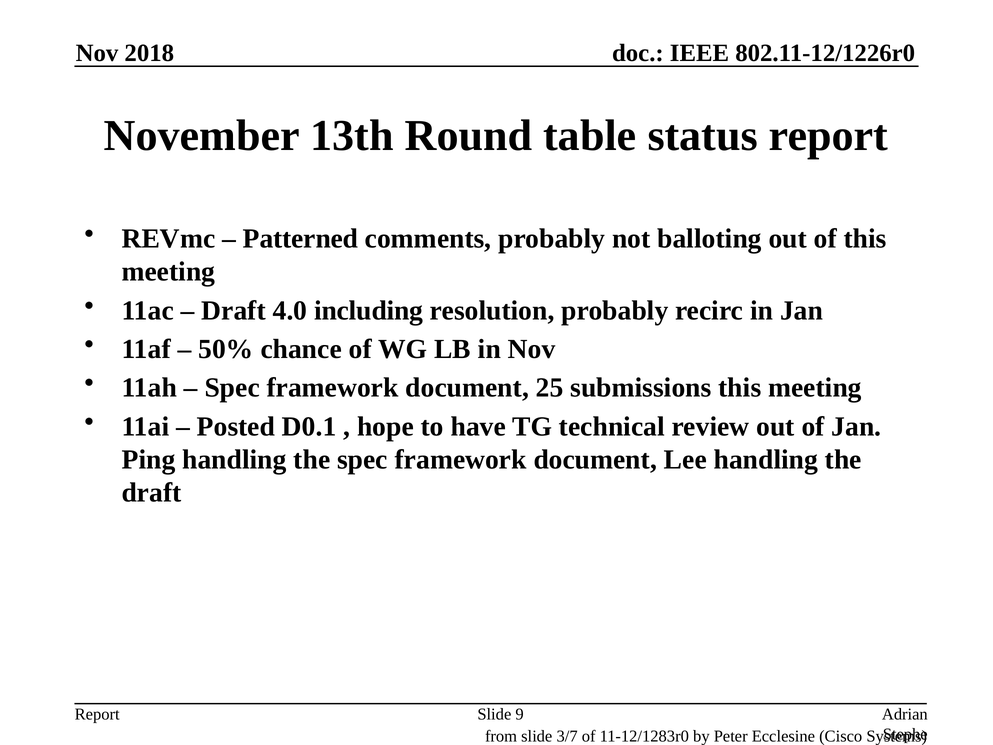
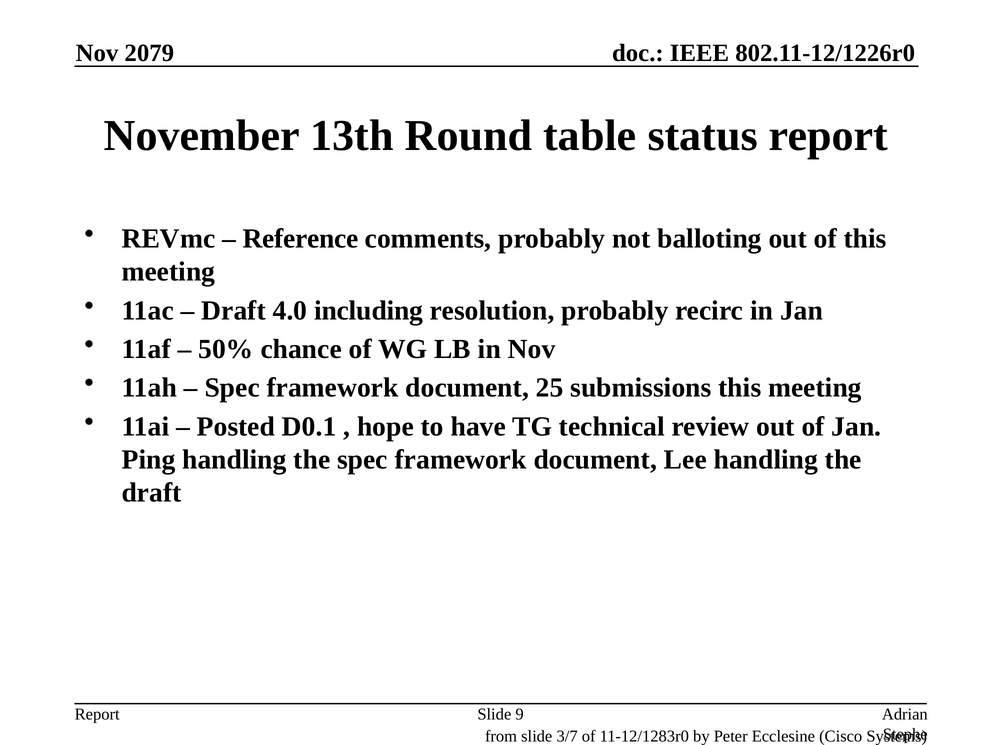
2018: 2018 -> 2079
Patterned: Patterned -> Reference
